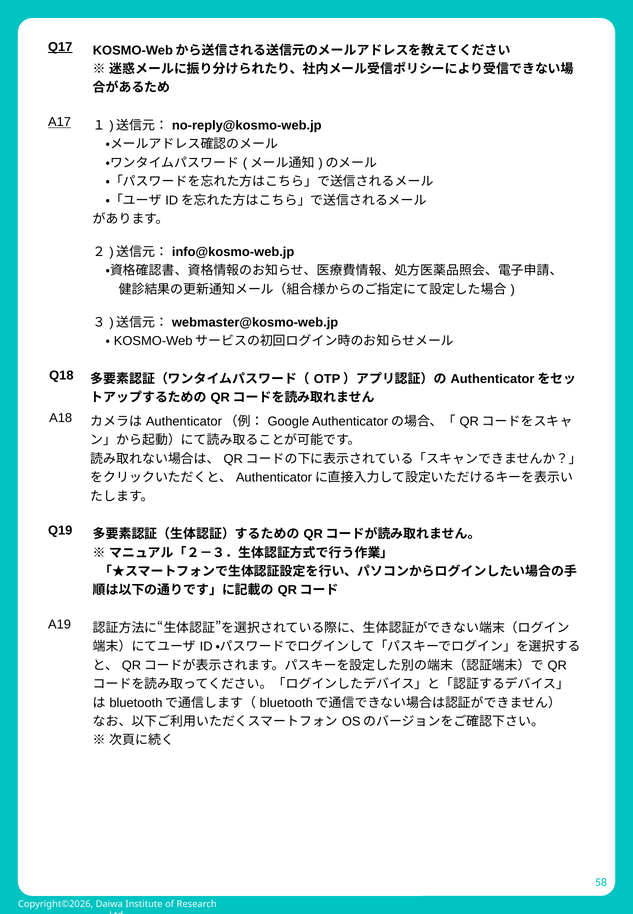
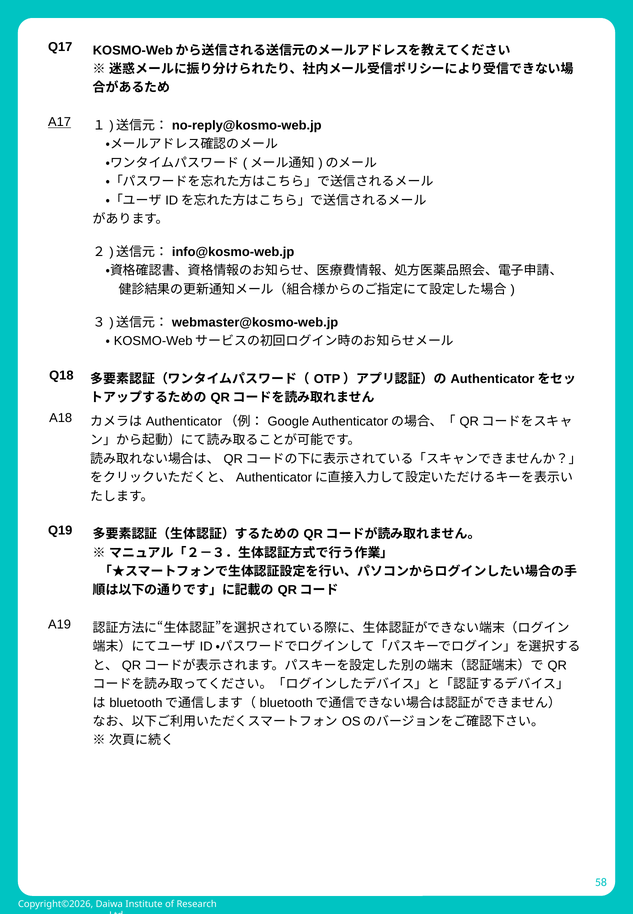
Q17 underline: present -> none
